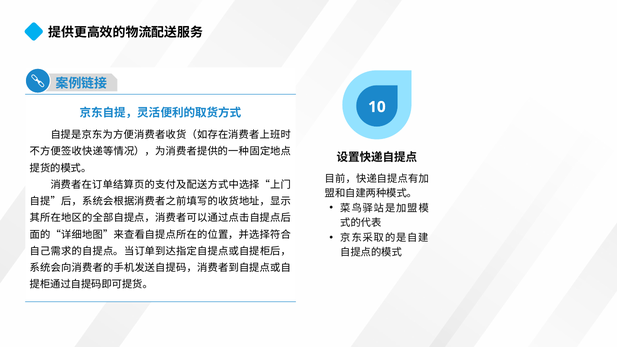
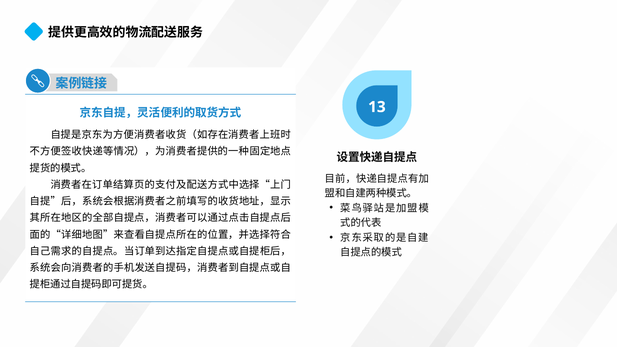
10: 10 -> 13
